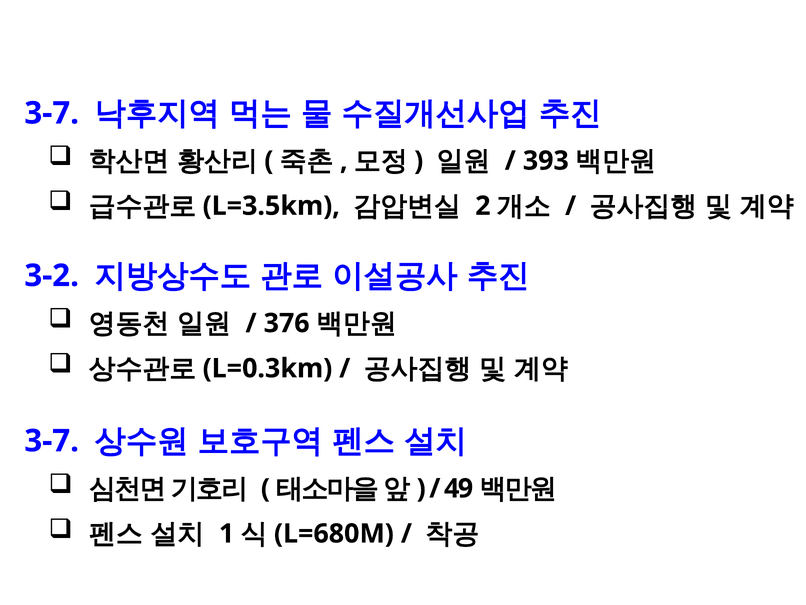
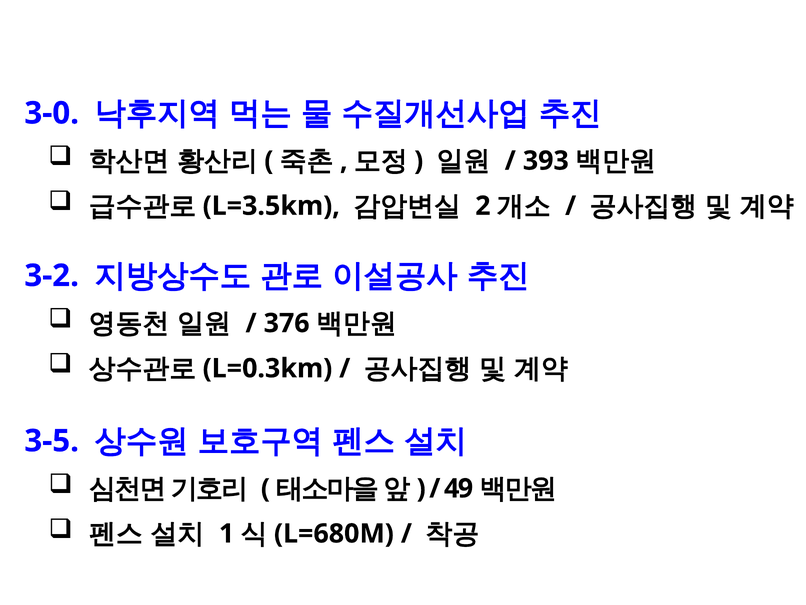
3-7 at (52, 113): 3-7 -> 3-0
3-7 at (52, 441): 3-7 -> 3-5
